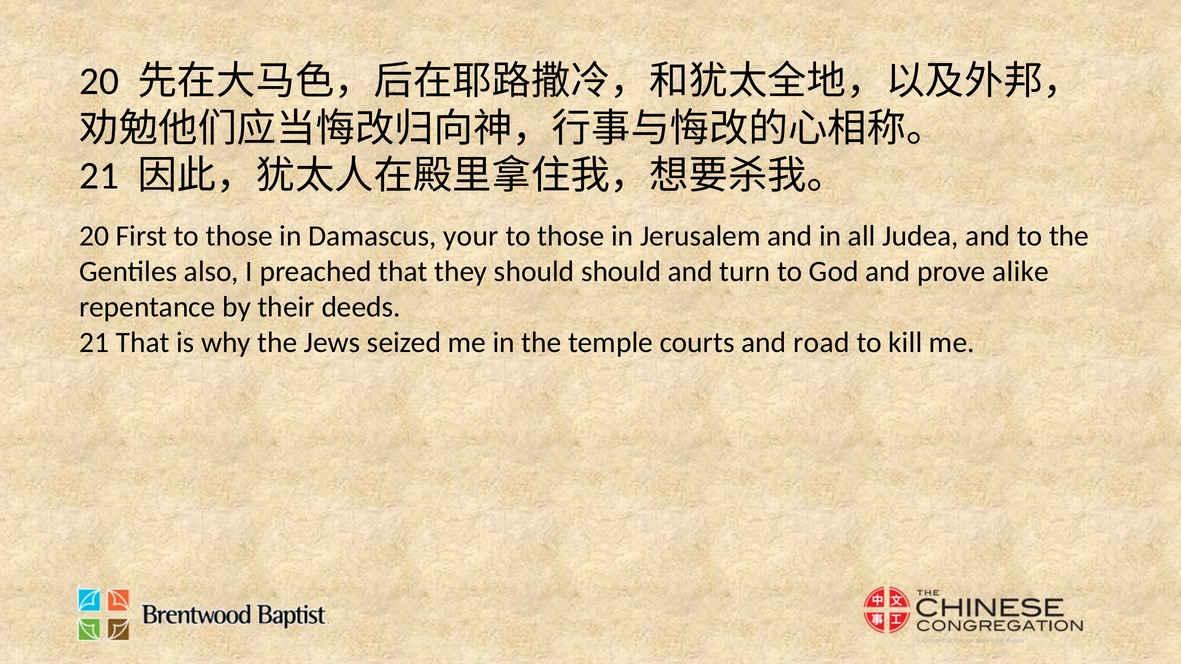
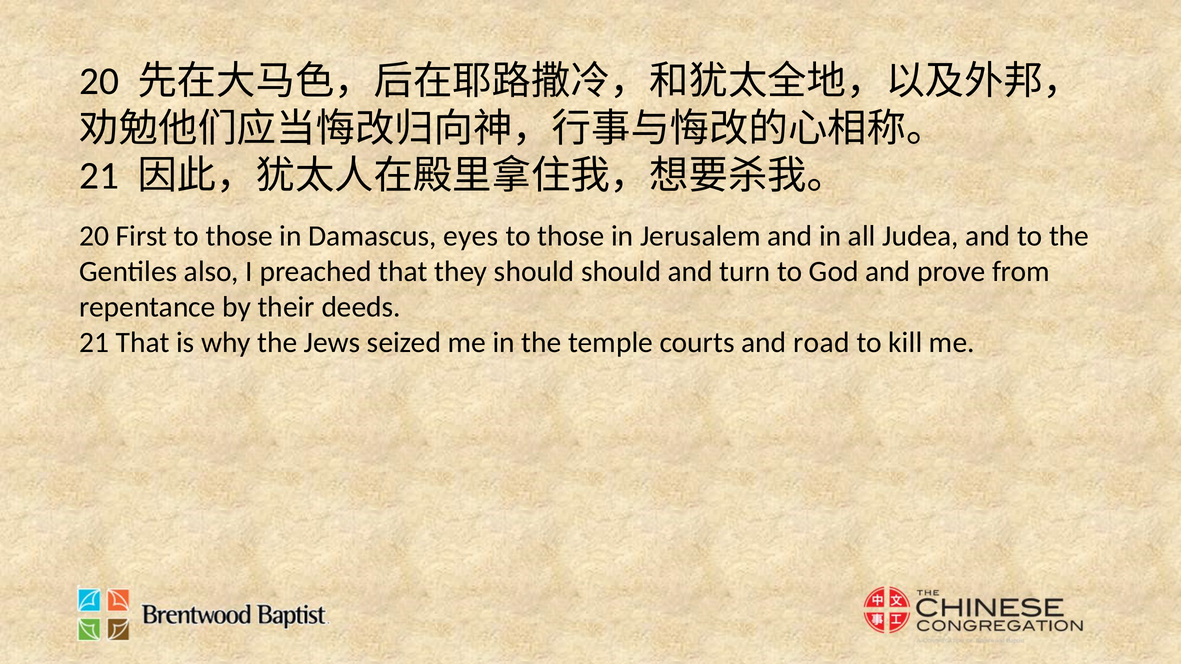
your: your -> eyes
alike: alike -> from
